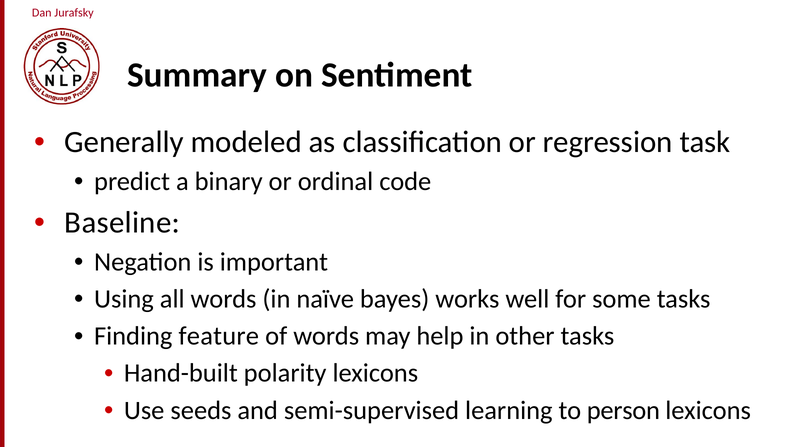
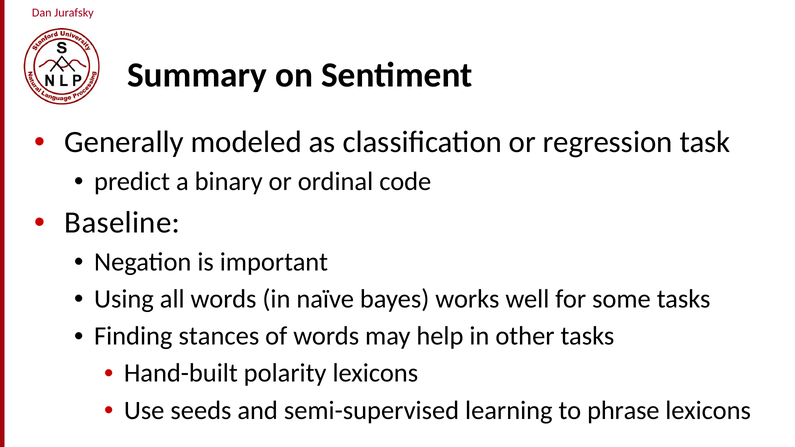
feature: feature -> stances
person: person -> phrase
